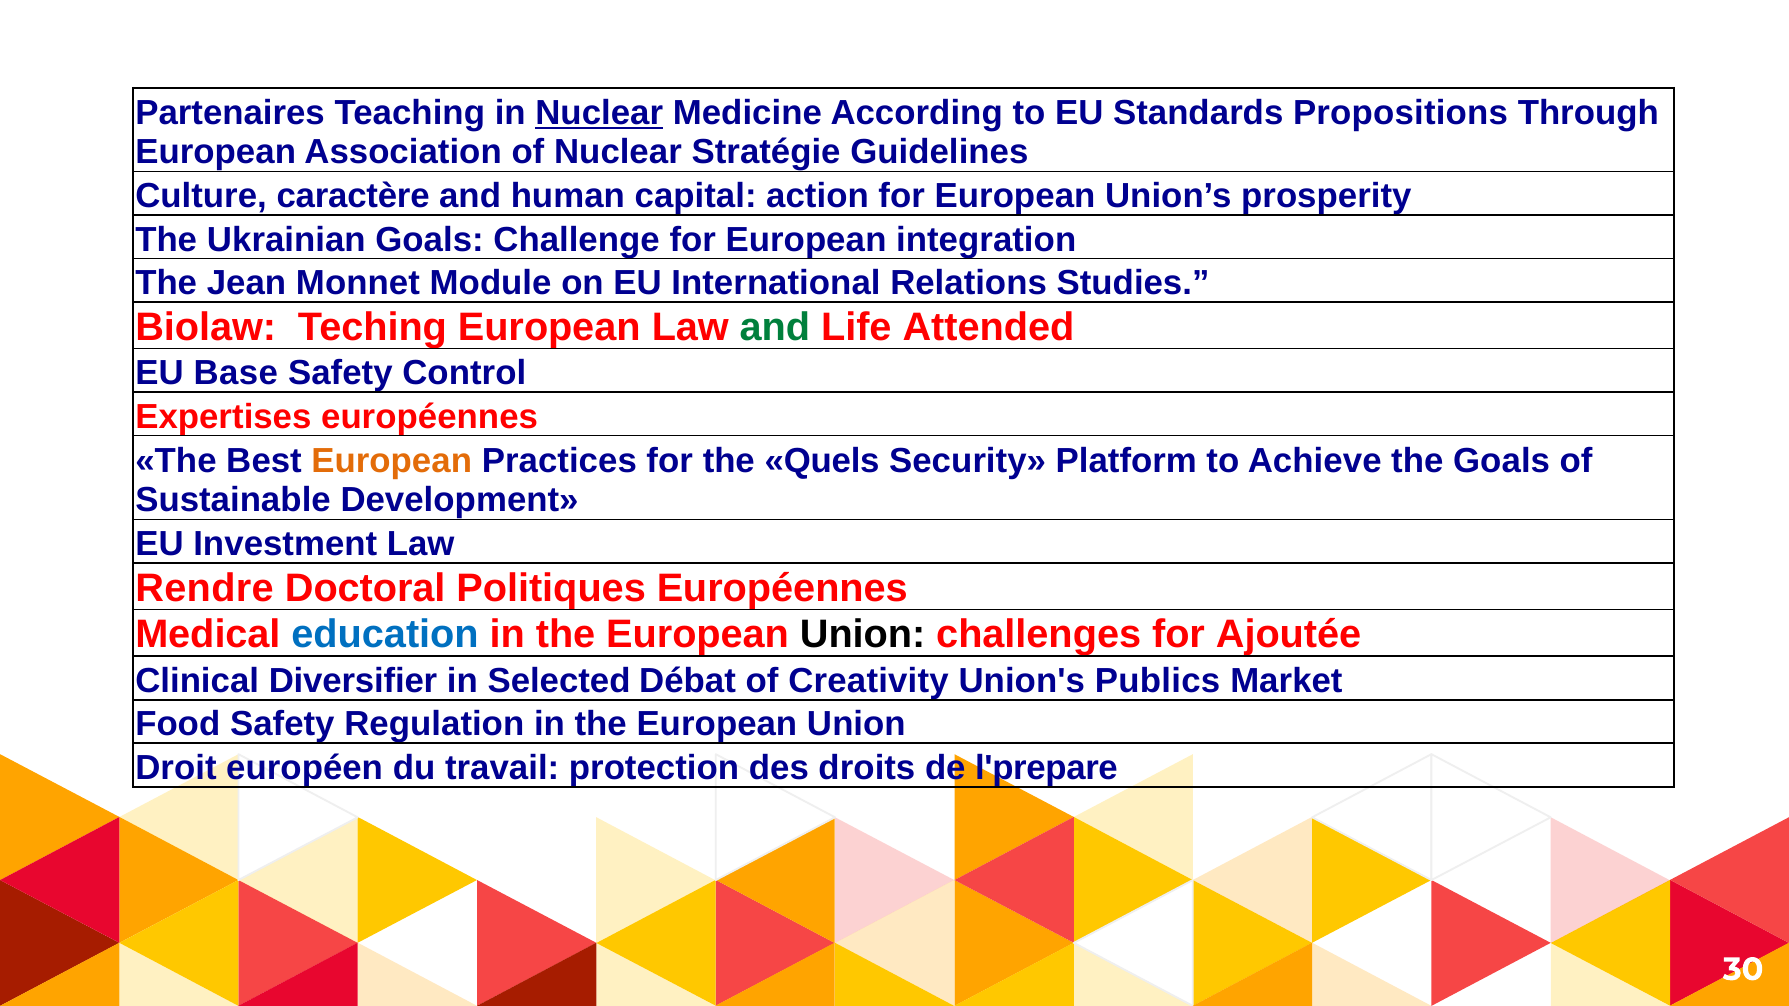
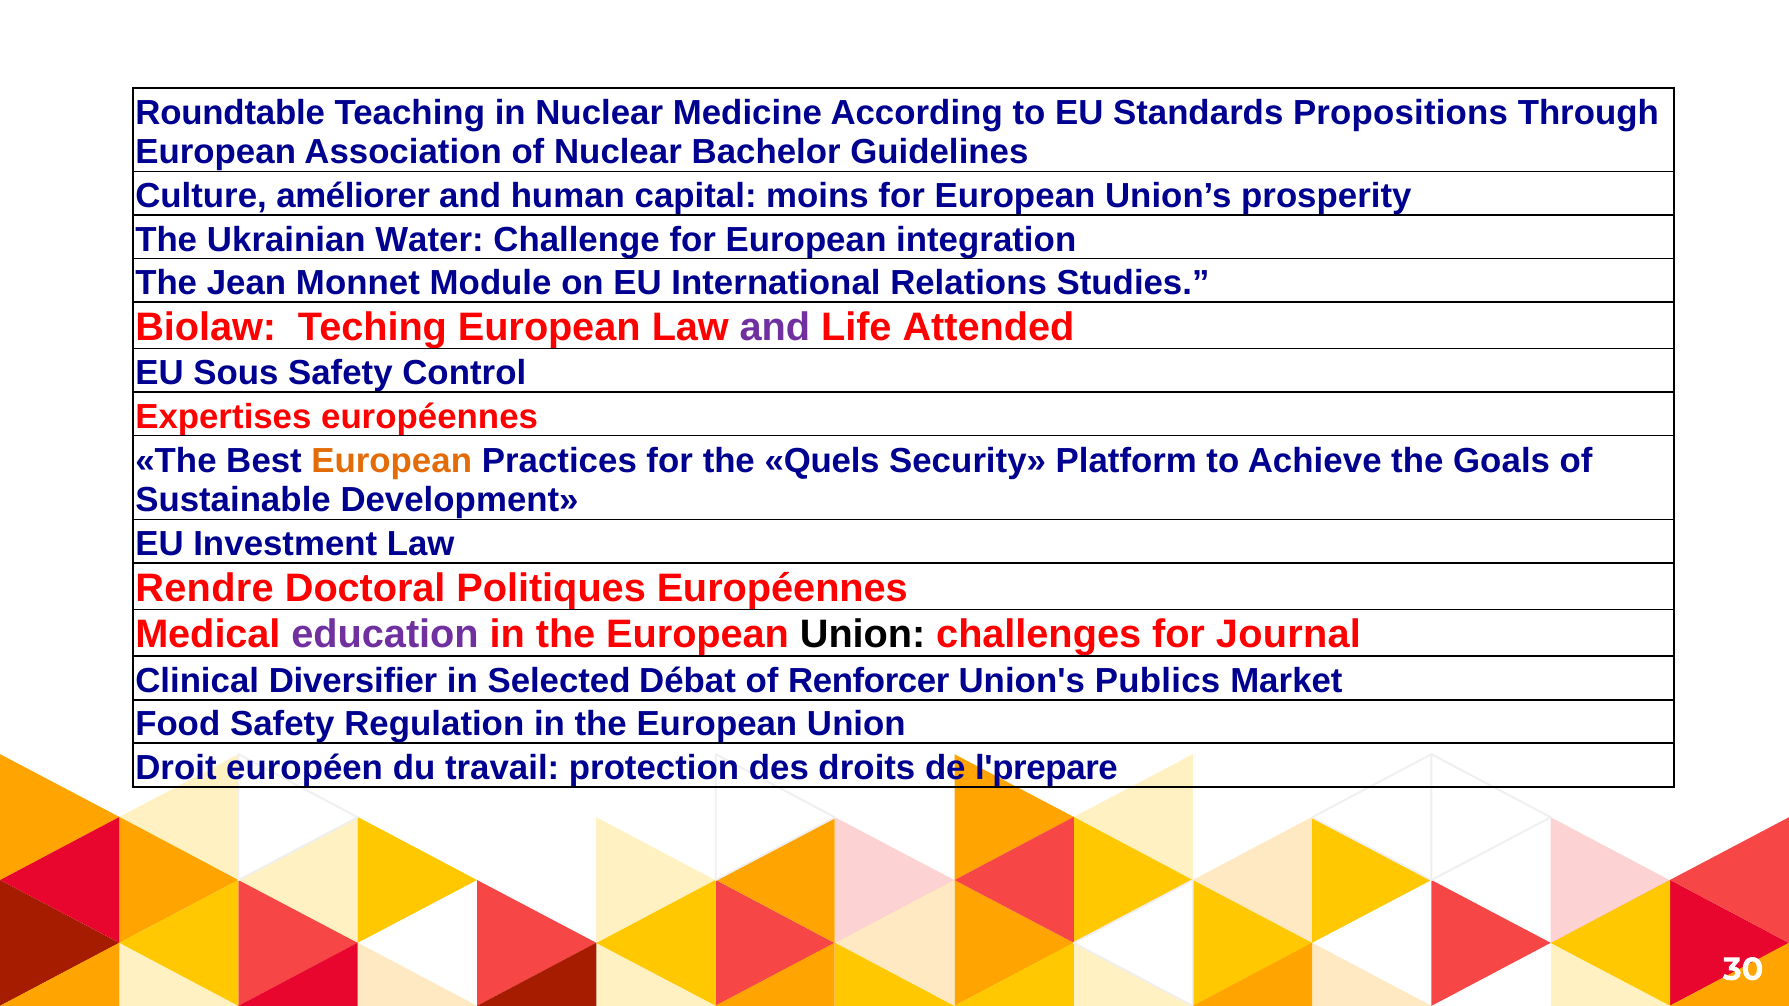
Partenaires: Partenaires -> Roundtable
Nuclear at (599, 113) underline: present -> none
Stratégie: Stratégie -> Bachelor
caractère: caractère -> améliorer
action: action -> moins
Ukrainian Goals: Goals -> Water
and at (775, 327) colour: green -> purple
Base: Base -> Sous
education colour: blue -> purple
Ajoutée: Ajoutée -> Journal
Creativity: Creativity -> Renforcer
